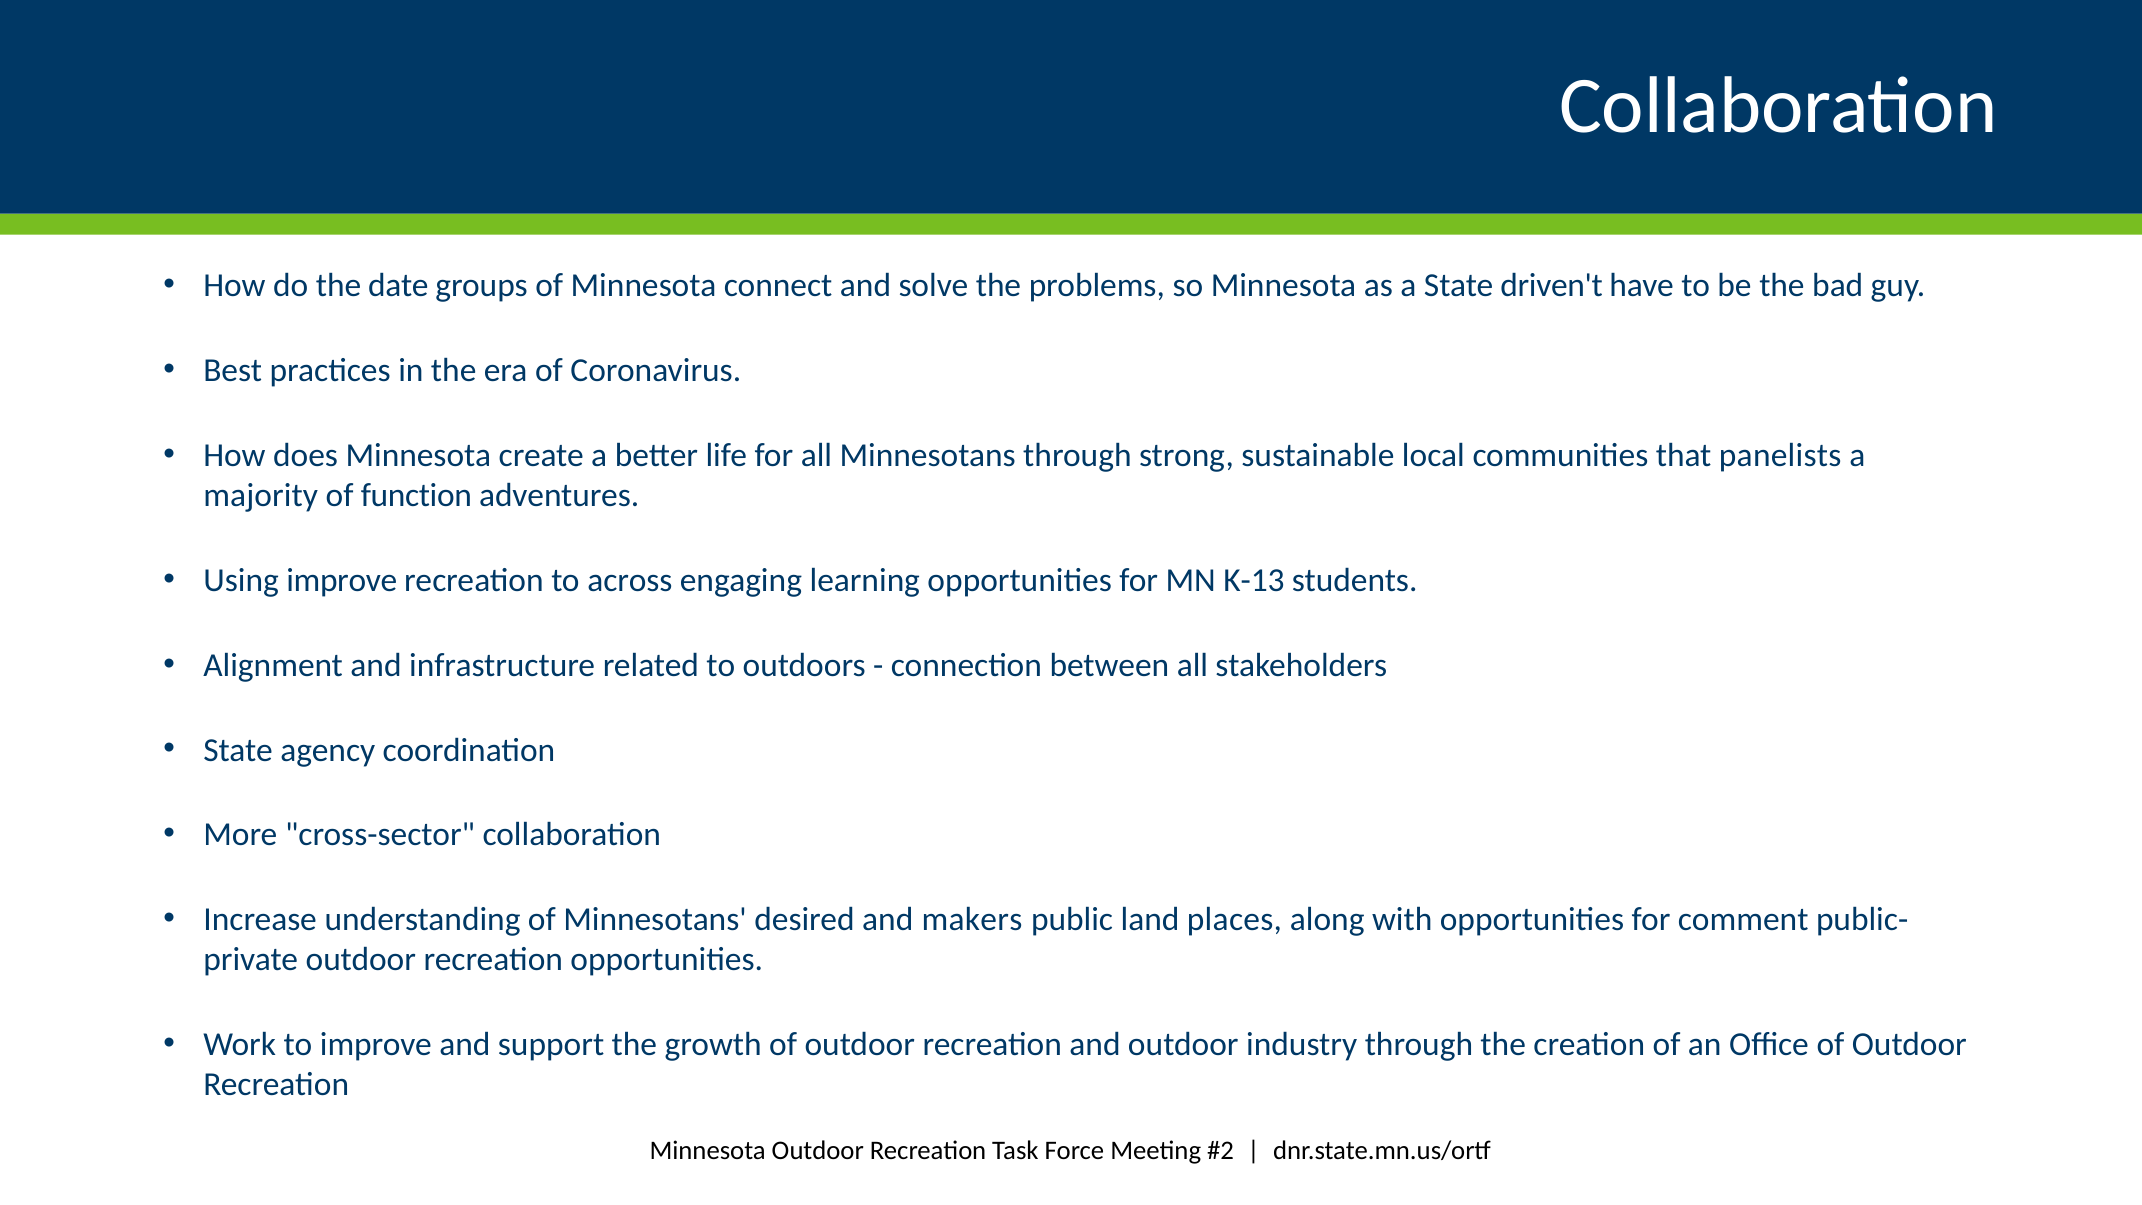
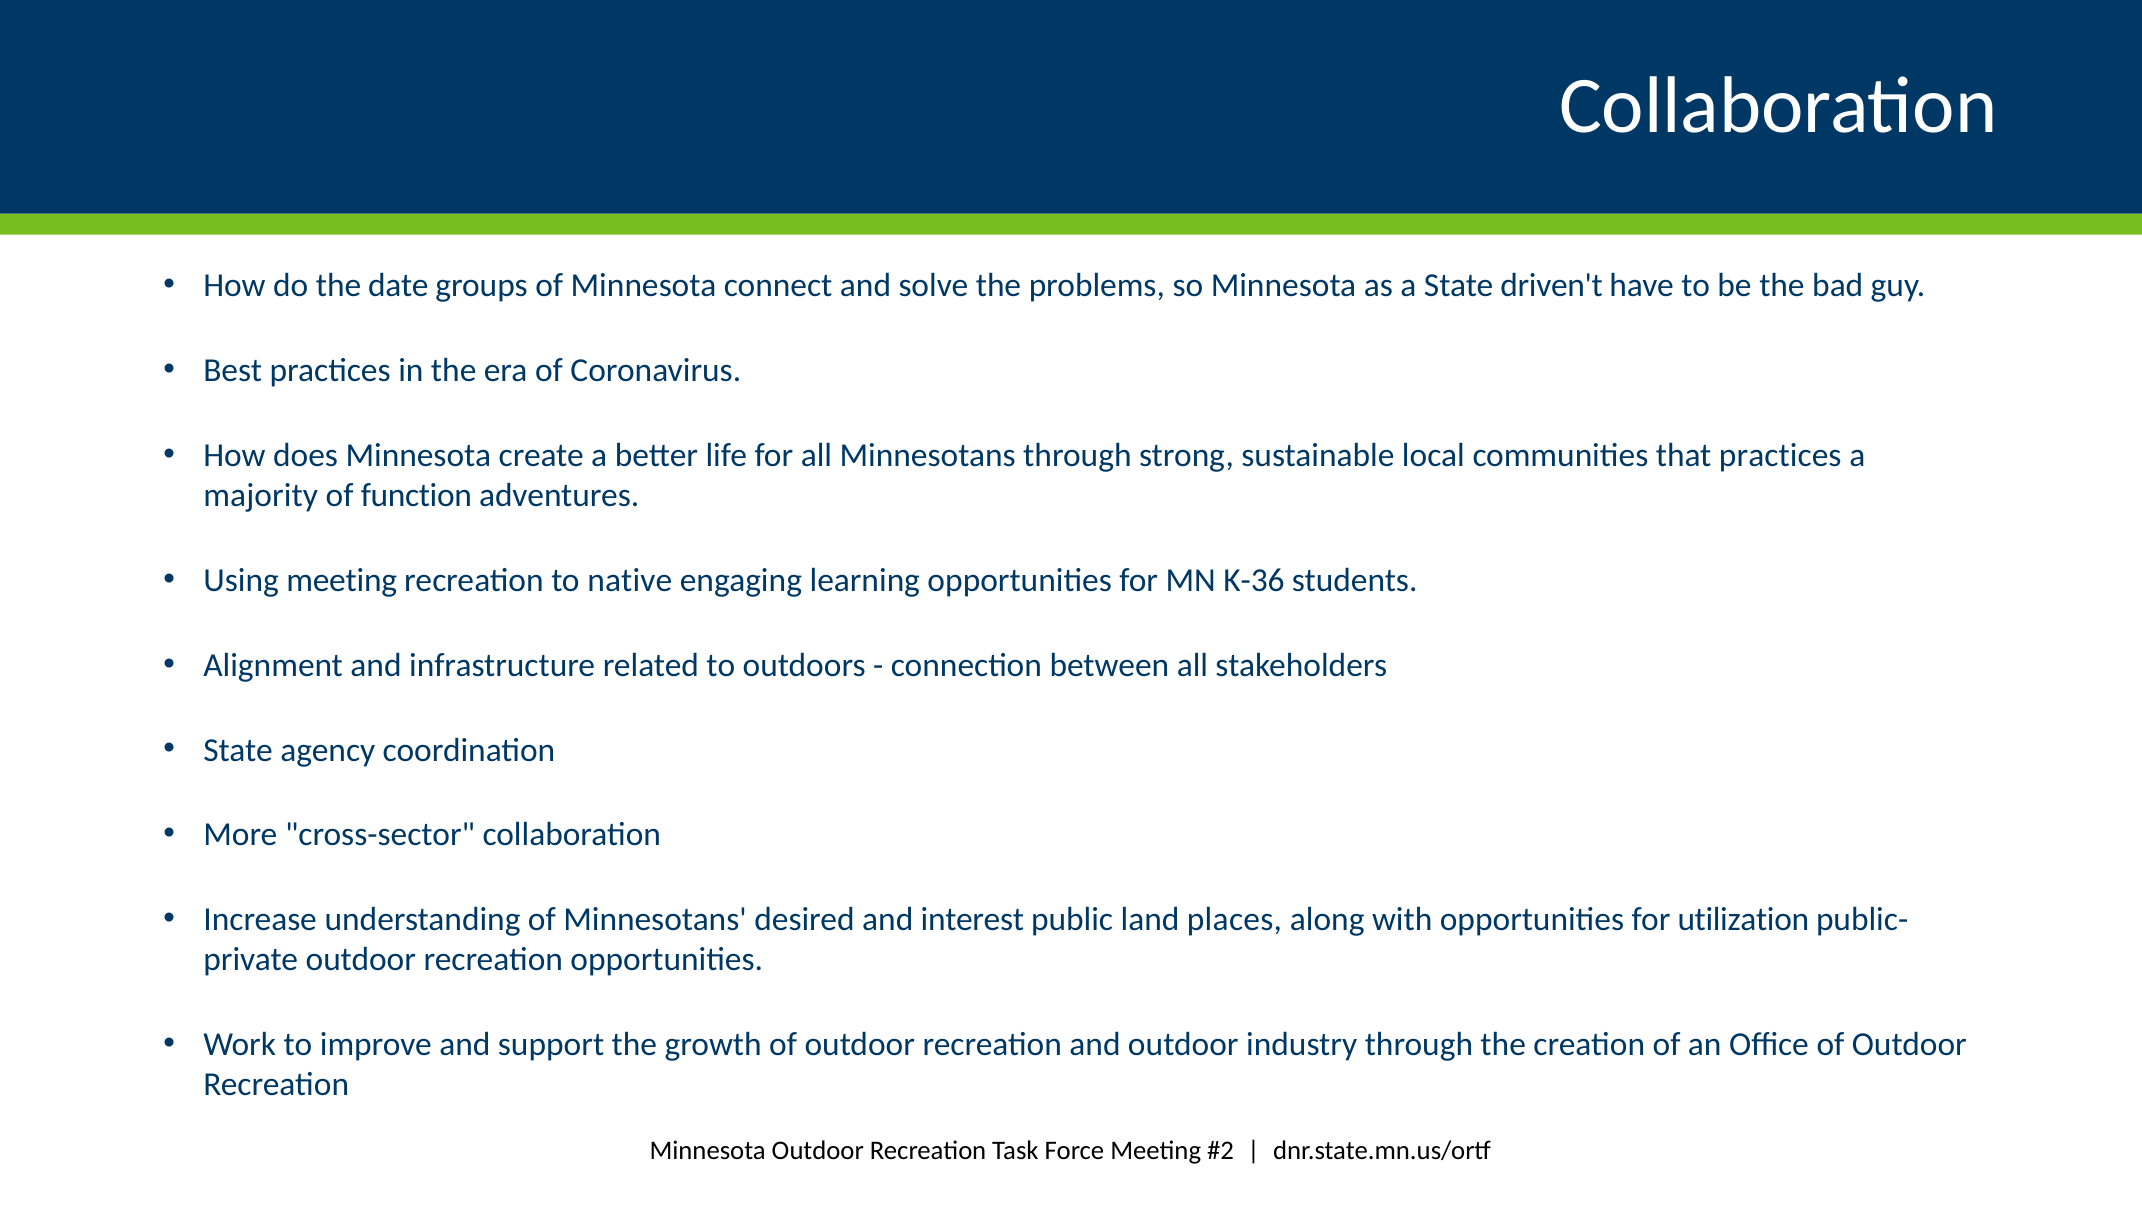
that panelists: panelists -> practices
Using improve: improve -> meeting
across: across -> native
K-13: K-13 -> K-36
makers: makers -> interest
comment: comment -> utilization
